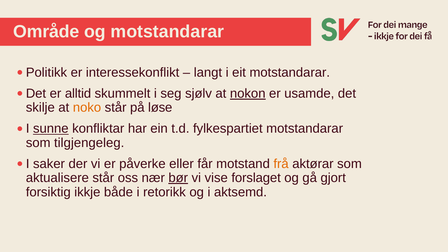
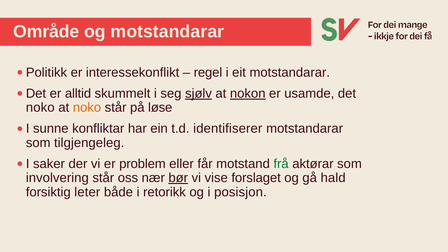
langt: langt -> regel
sjølv underline: none -> present
skilje at (40, 108): skilje -> noko
sunne underline: present -> none
fylkespartiet: fylkespartiet -> identifiserer
påverke: påverke -> problem
frå colour: orange -> green
aktualisere: aktualisere -> involvering
gjort: gjort -> hald
ikkje: ikkje -> leter
aktsemd: aktsemd -> posisjon
